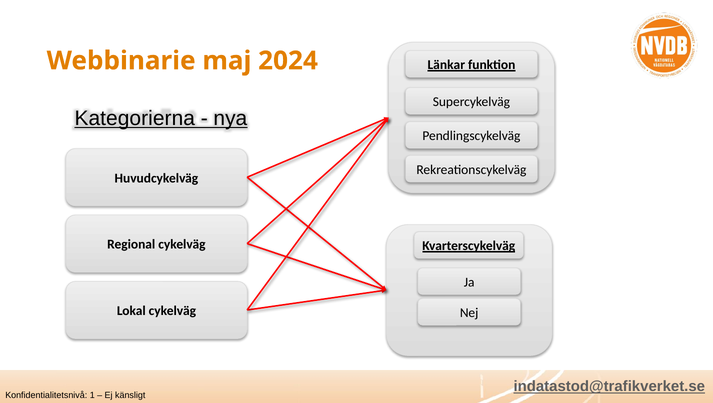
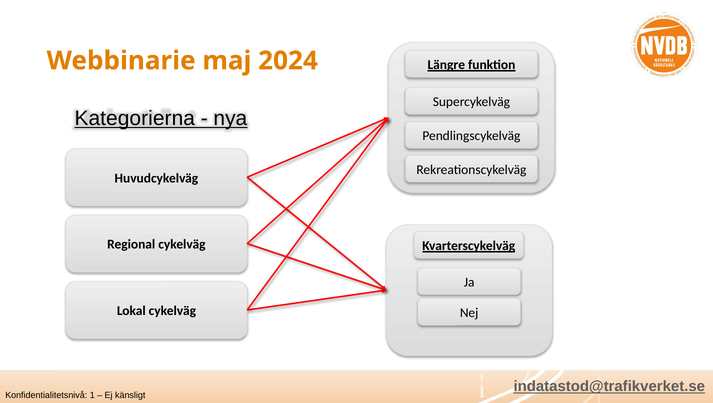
Länkar: Länkar -> Längre
